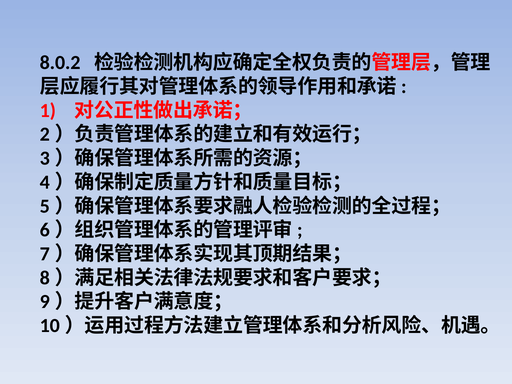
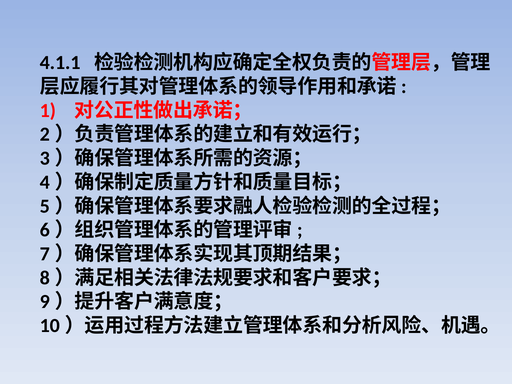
8.0.2: 8.0.2 -> 4.1.1
